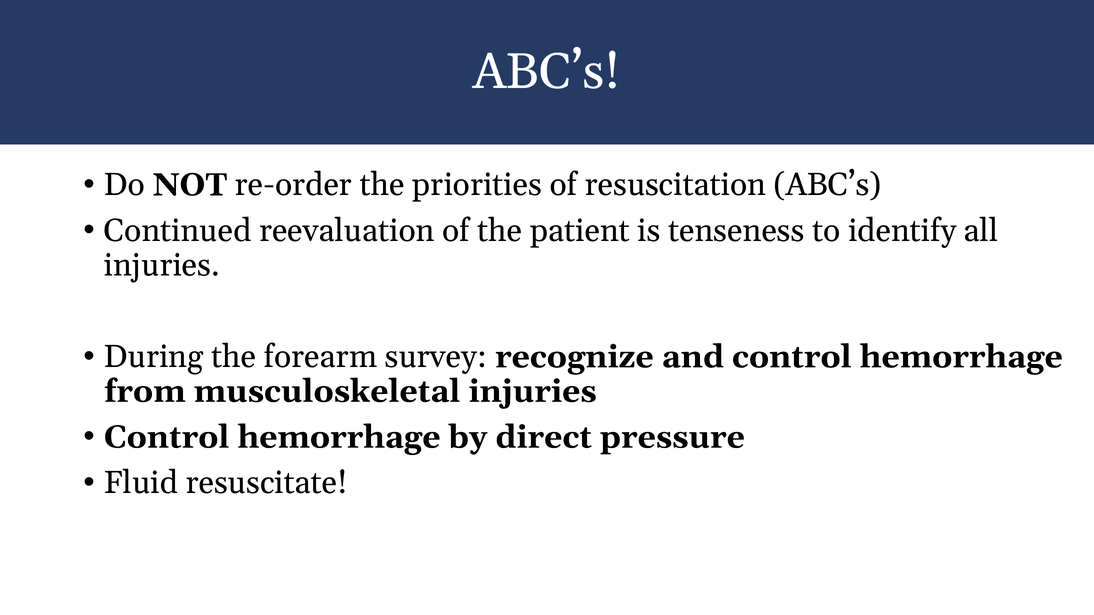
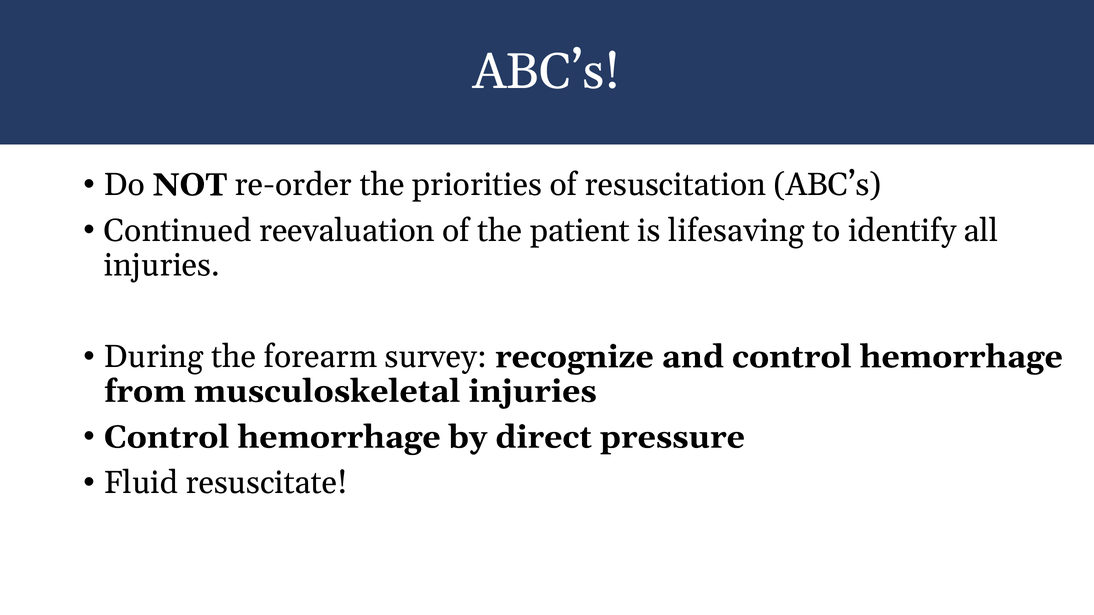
tenseness: tenseness -> lifesaving
